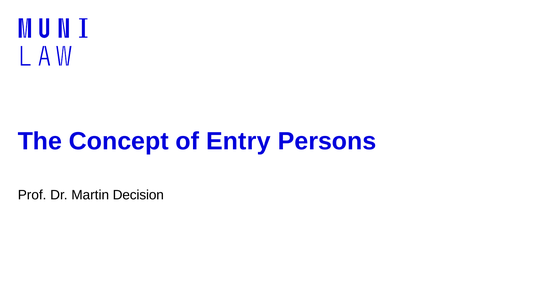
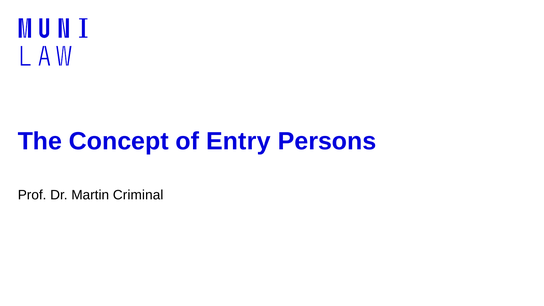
Decision: Decision -> Criminal
